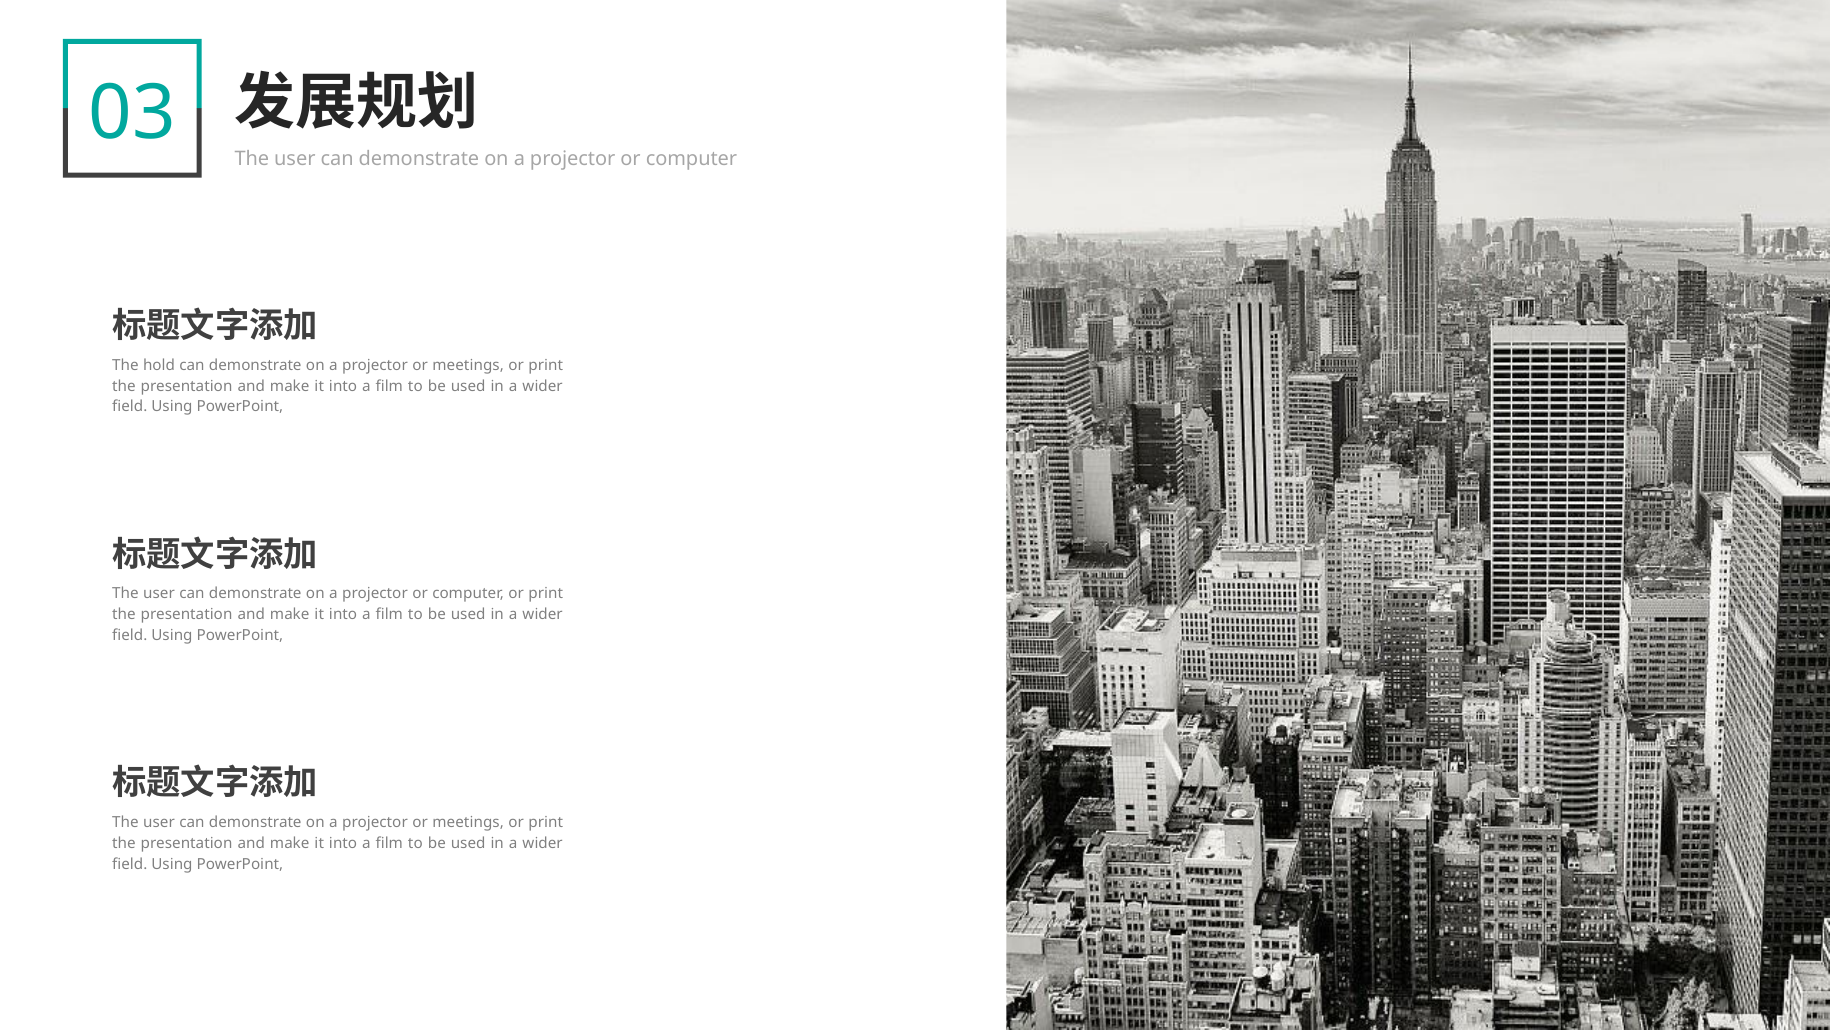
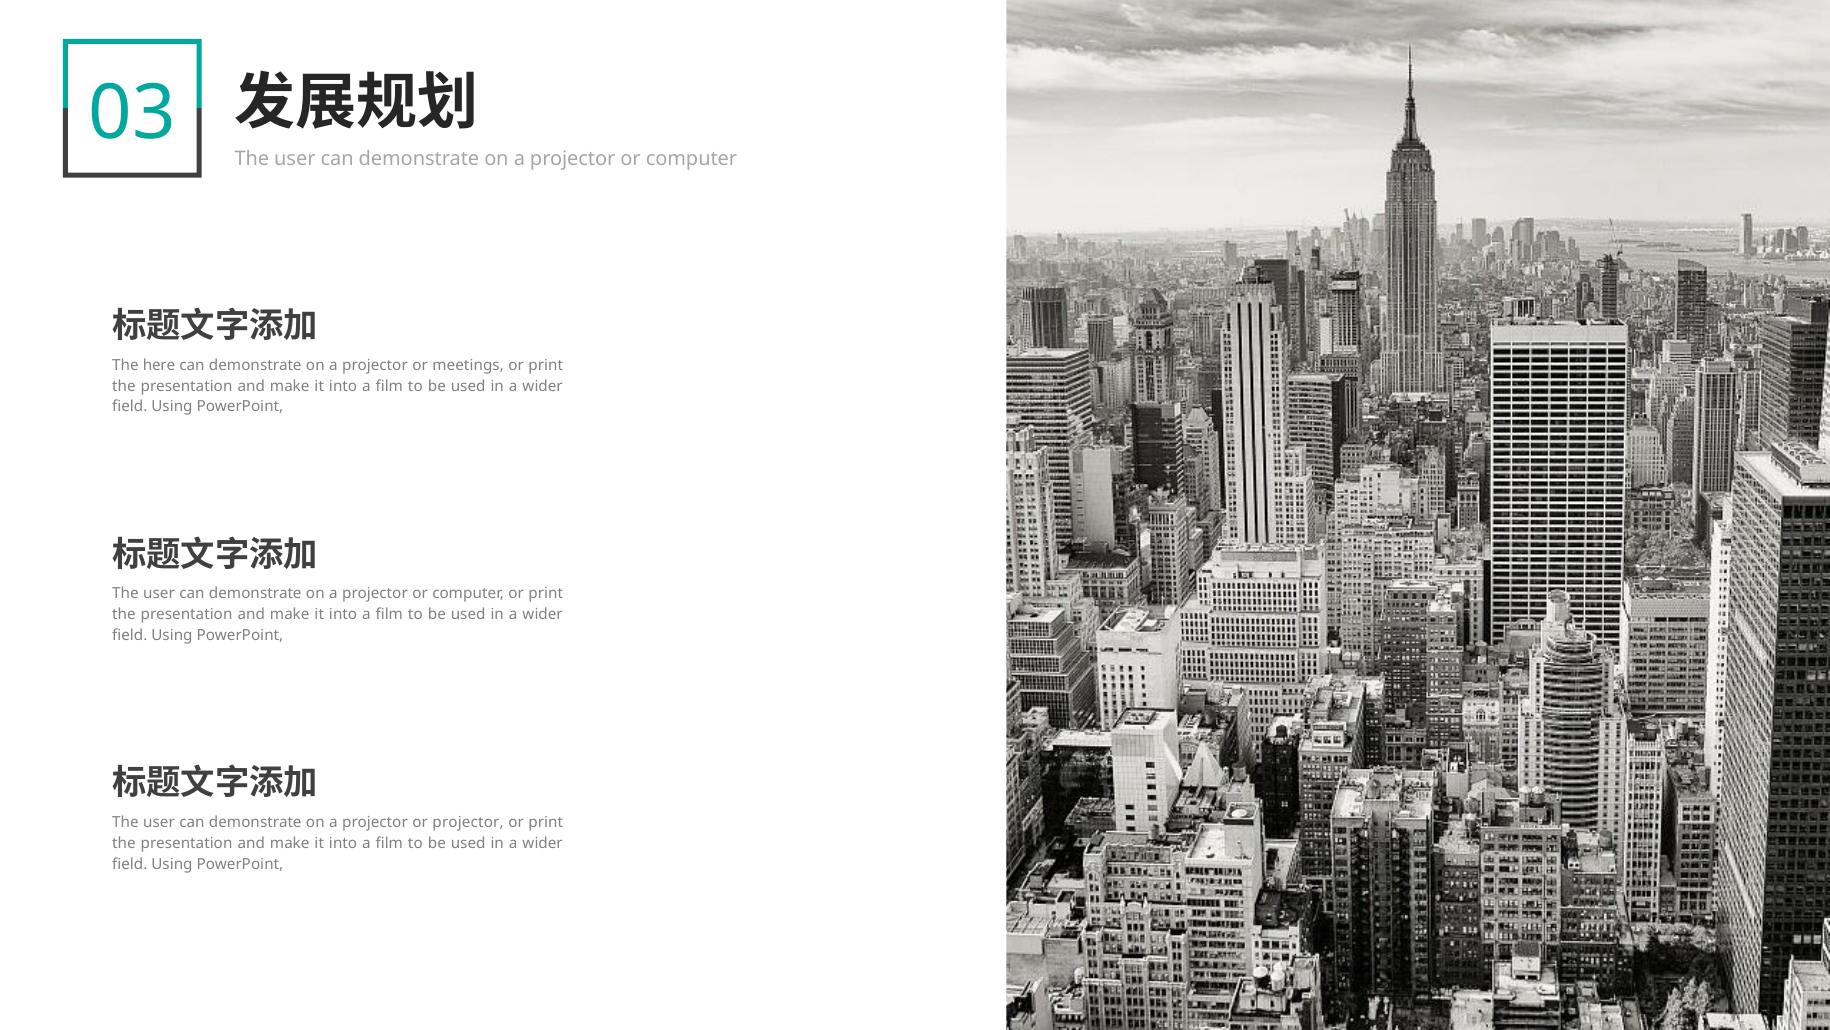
hold: hold -> here
meetings at (468, 822): meetings -> projector
